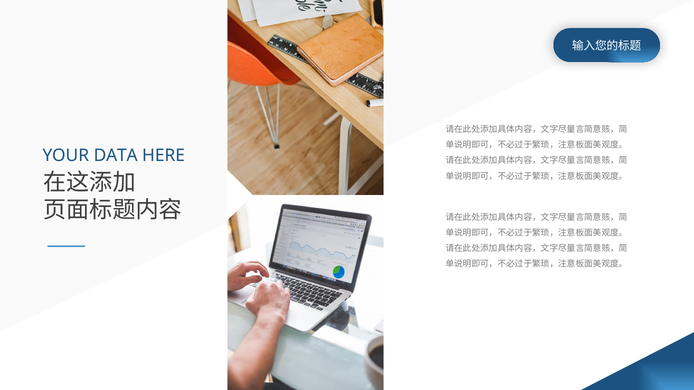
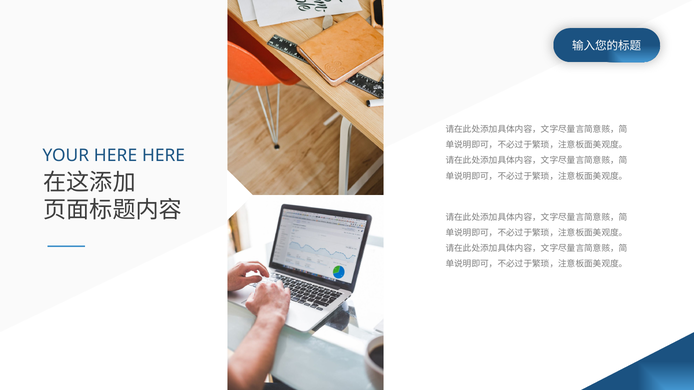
YOUR DATA: DATA -> HERE
